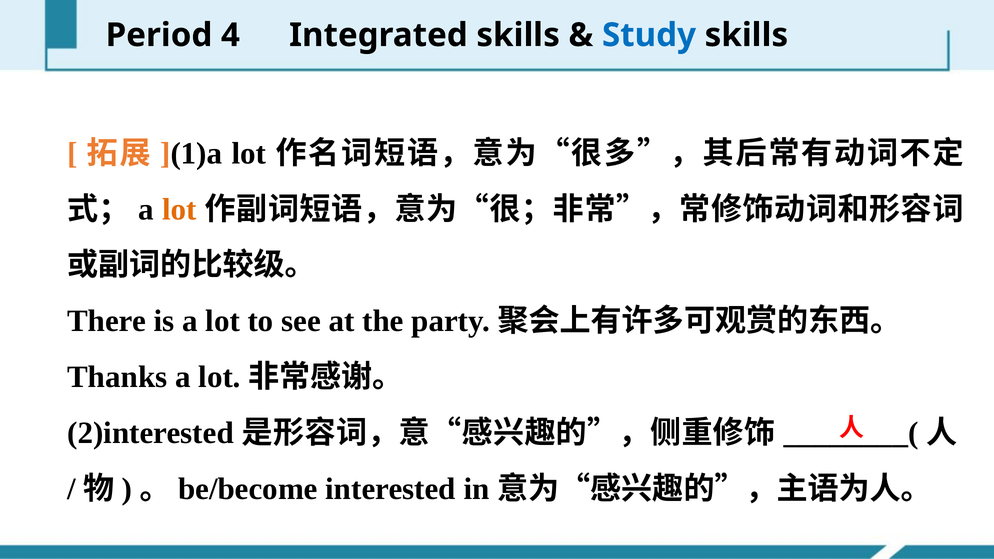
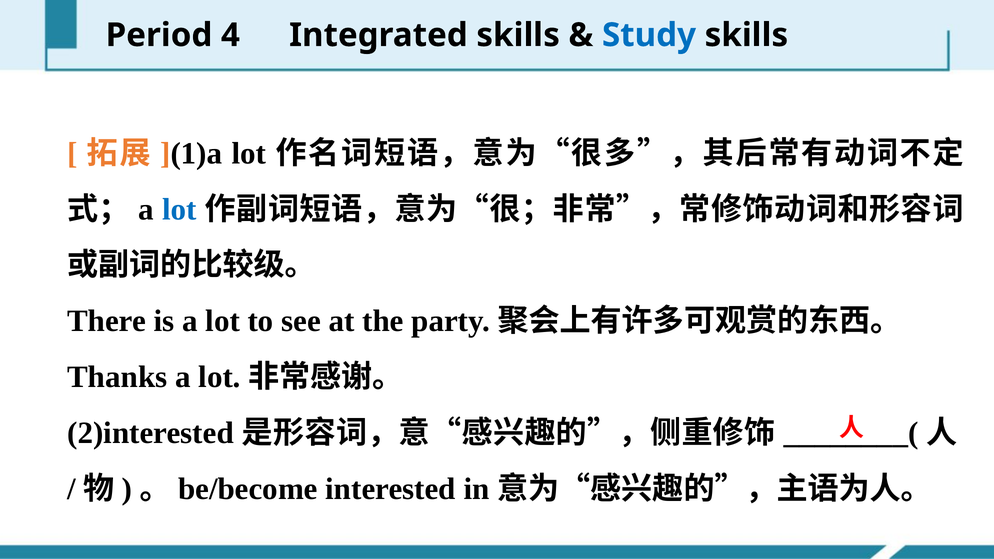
lot at (179, 209) colour: orange -> blue
